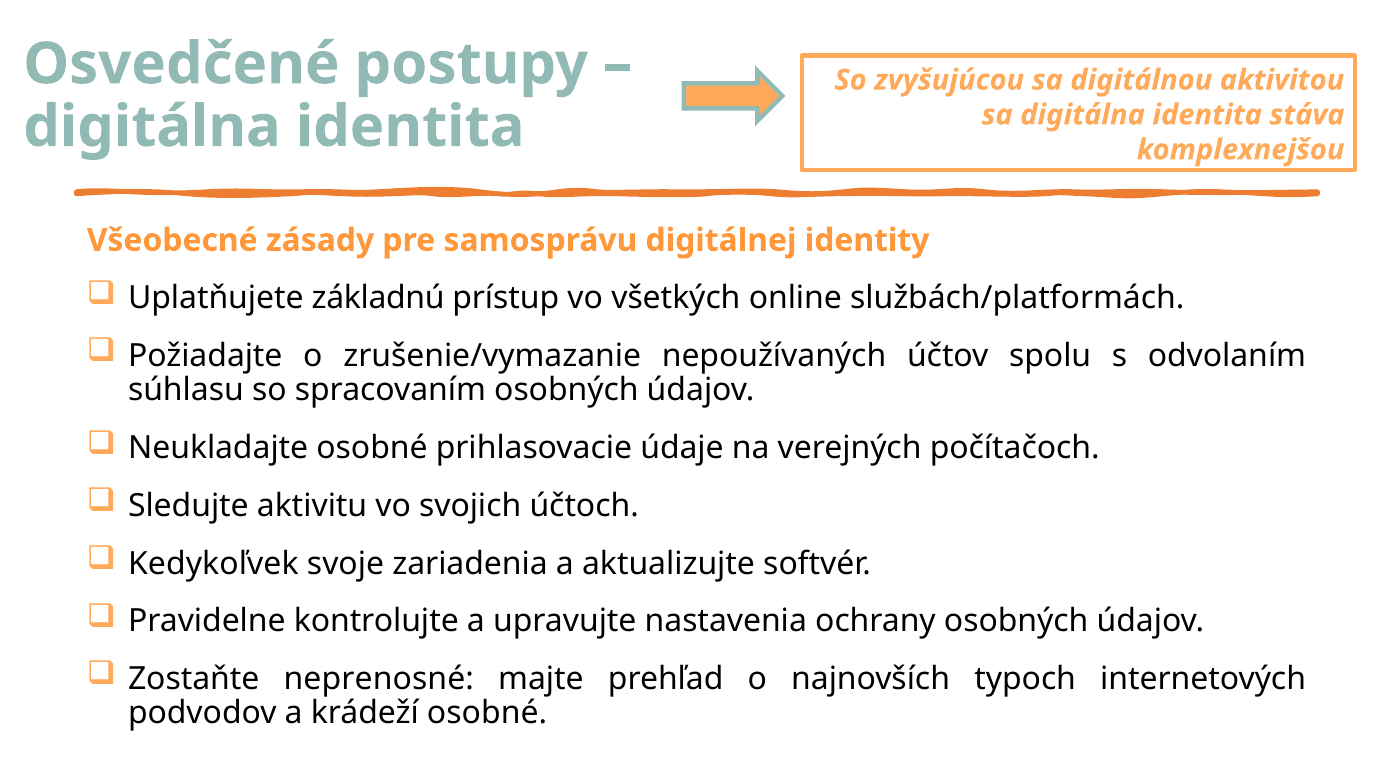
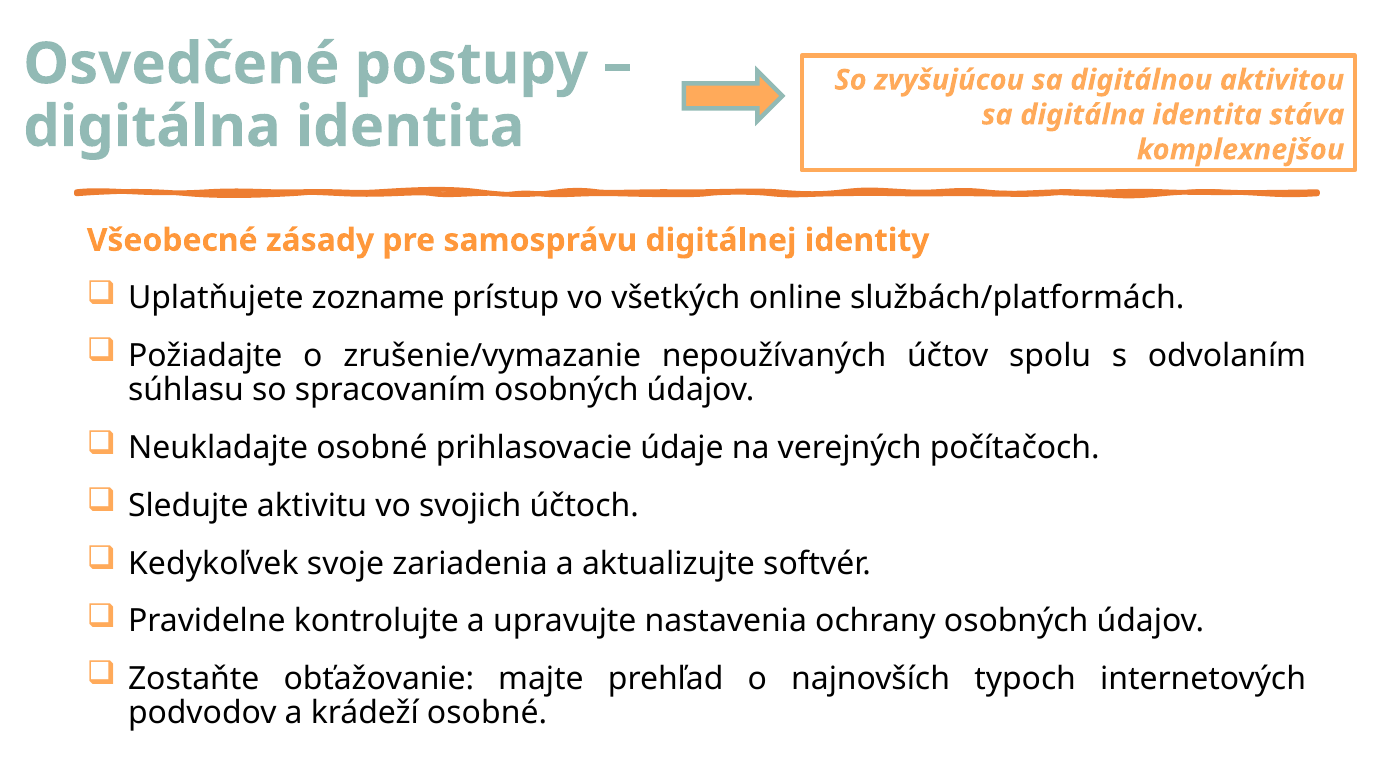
základnú: základnú -> zozname
neprenosné: neprenosné -> obťažovanie
